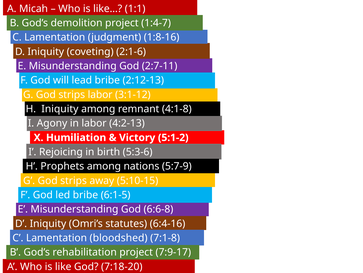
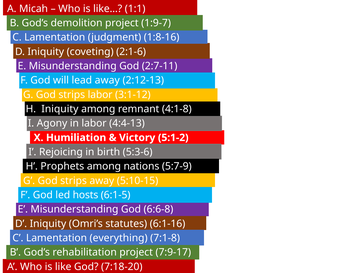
1:4-7: 1:4-7 -> 1:9-7
lead bribe: bribe -> away
4:2-13: 4:2-13 -> 4:4-13
led bribe: bribe -> hosts
6:4-16: 6:4-16 -> 6:1-16
bloodshed: bloodshed -> everything
